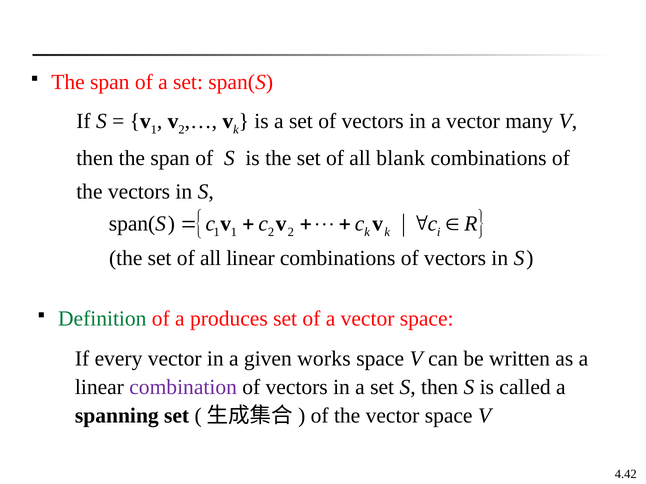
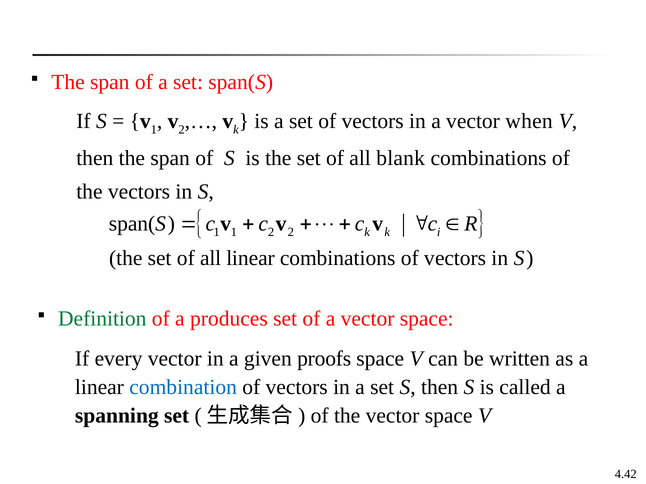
many: many -> when
works: works -> proofs
combination colour: purple -> blue
